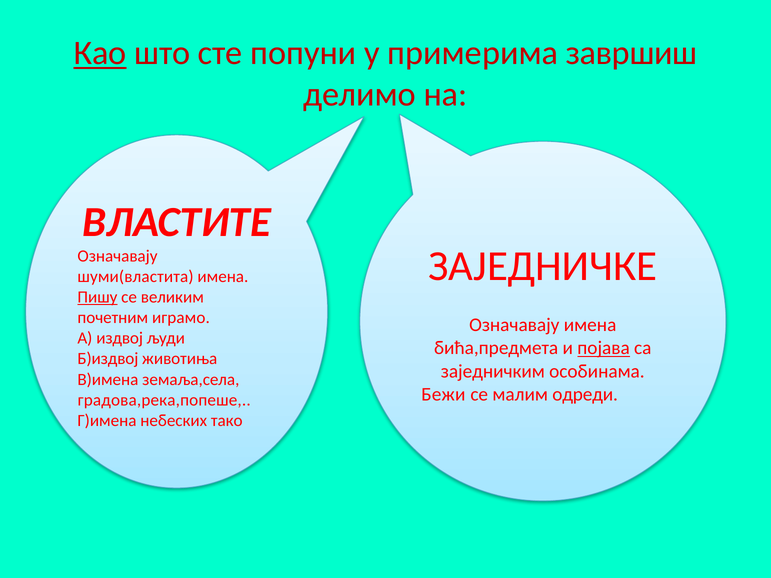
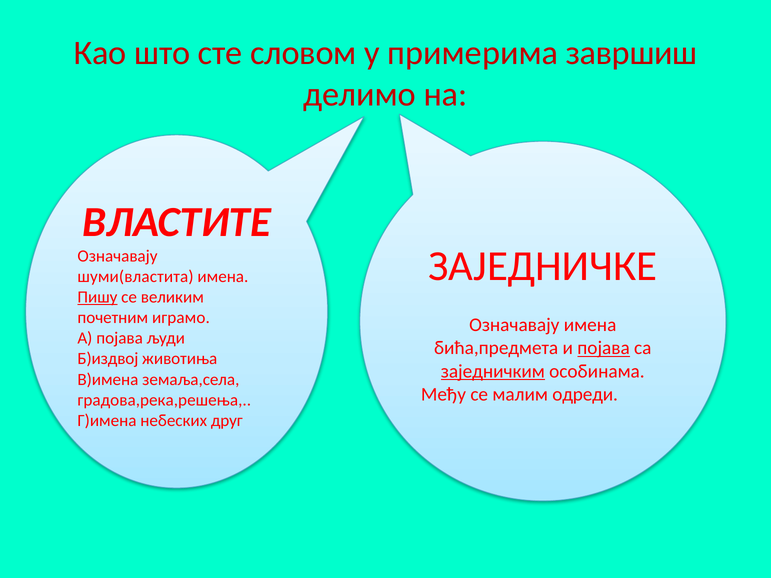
Као underline: present -> none
попуни: попуни -> словом
А издвој: издвој -> појава
заједничким underline: none -> present
Бежи: Бежи -> Међу
градова,река,попеше: градова,река,попеше -> градова,река,решења
тако: тако -> друг
